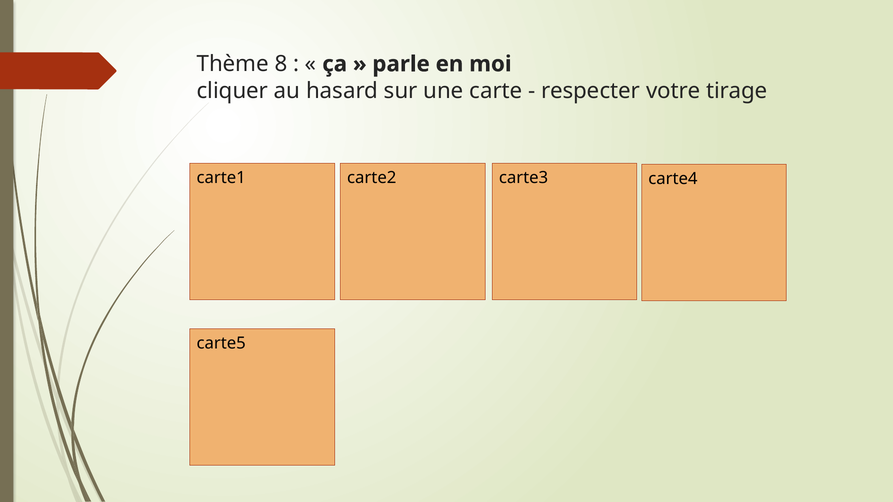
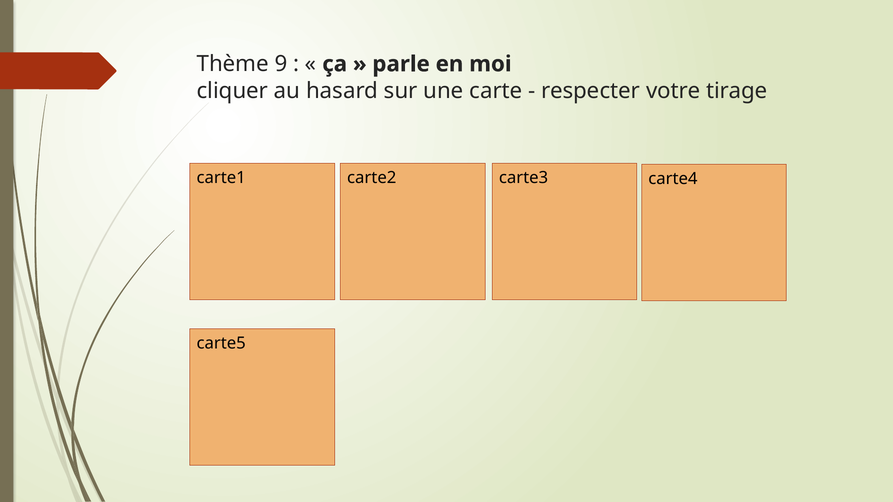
8: 8 -> 9
